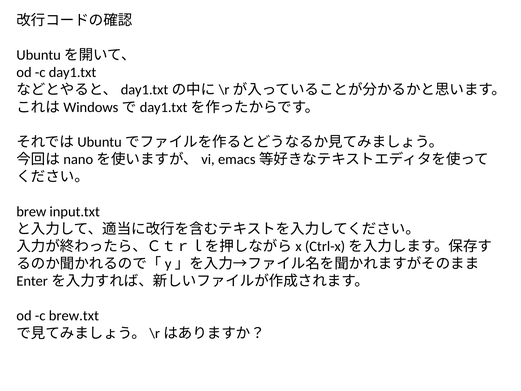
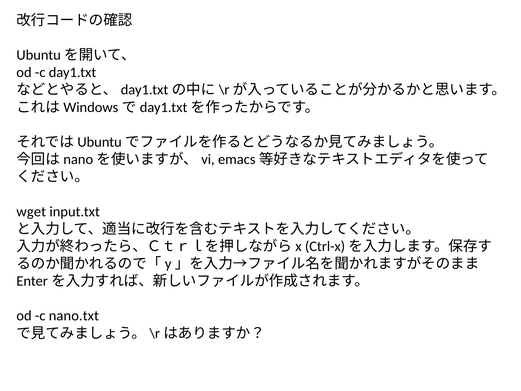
brew: brew -> wget
brew.txt: brew.txt -> nano.txt
